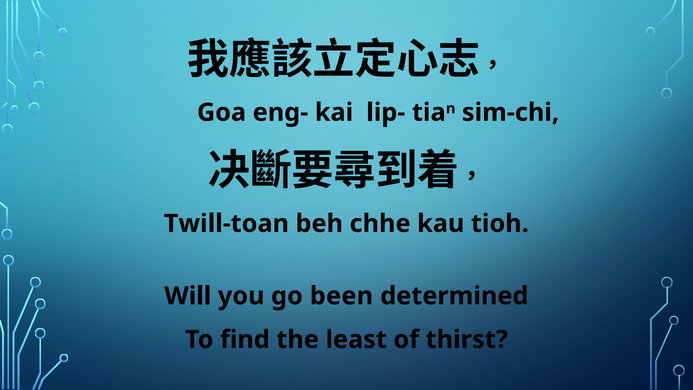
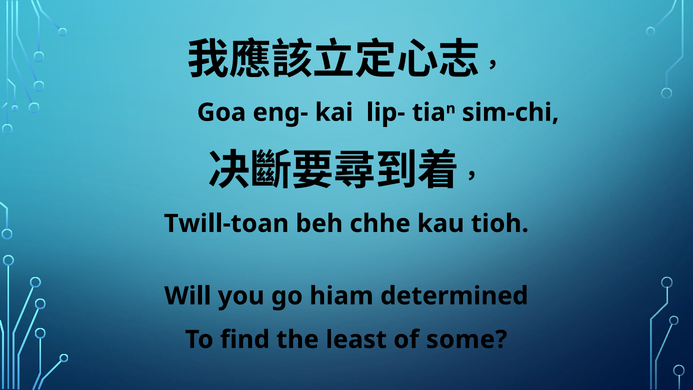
been: been -> hiam
thirst: thirst -> some
